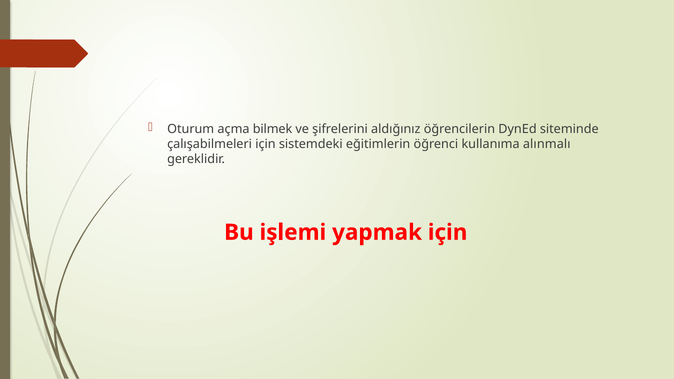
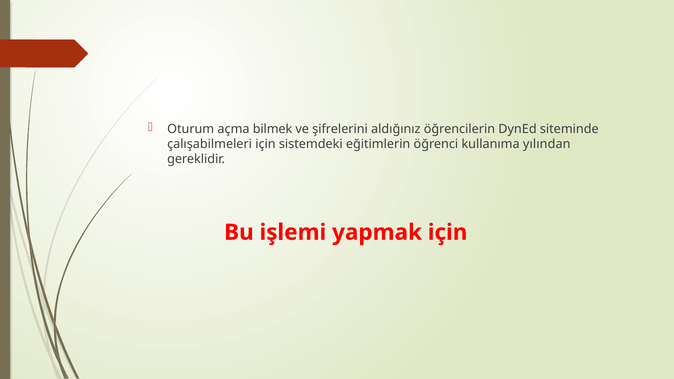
alınmalı: alınmalı -> yılından
